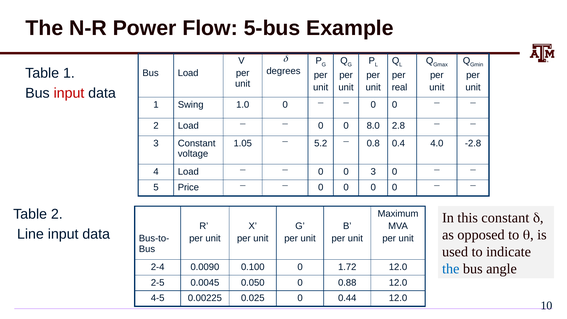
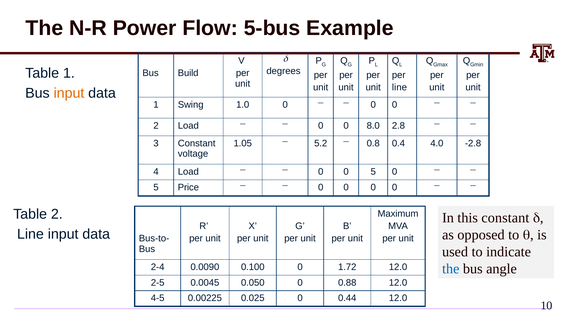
Bus Load: Load -> Build
real at (400, 87): real -> line
input at (69, 93) colour: red -> orange
0 3: 3 -> 5
